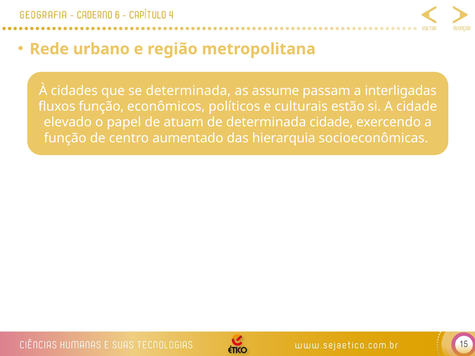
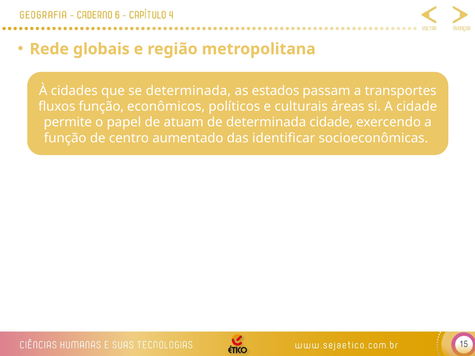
urbano: urbano -> globais
assume: assume -> estados
interligadas: interligadas -> transportes
estão: estão -> áreas
elevado: elevado -> permite
hierarquia: hierarquia -> identiﬁcar
